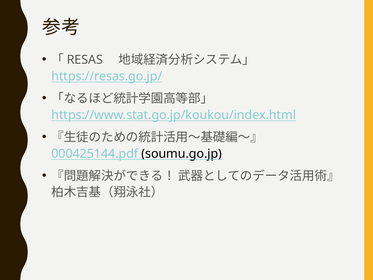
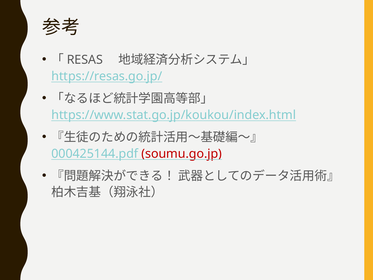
soumu.go.jp colour: black -> red
